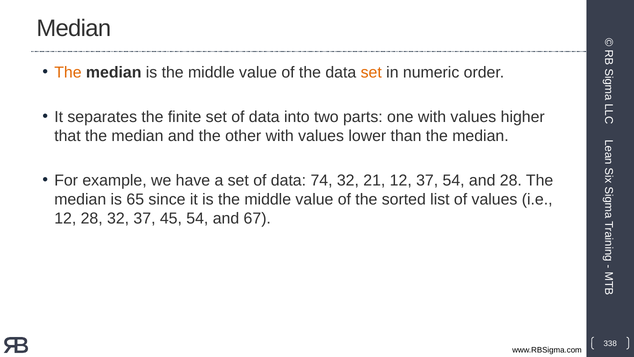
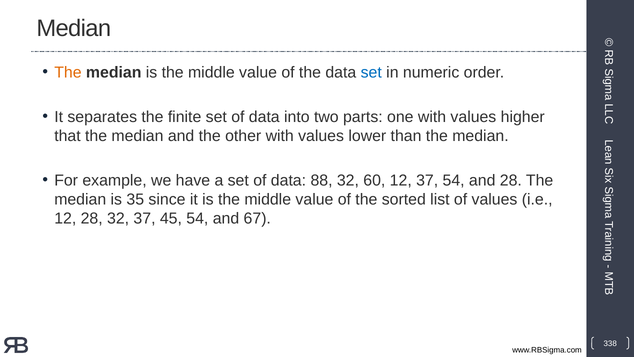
set at (371, 72) colour: orange -> blue
74: 74 -> 88
21: 21 -> 60
65: 65 -> 35
